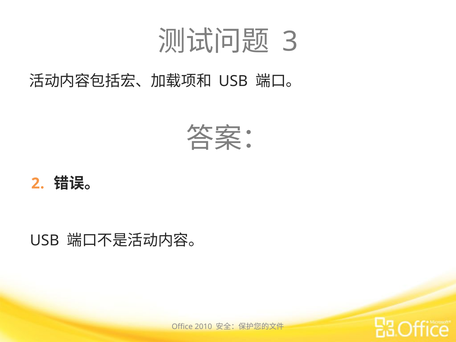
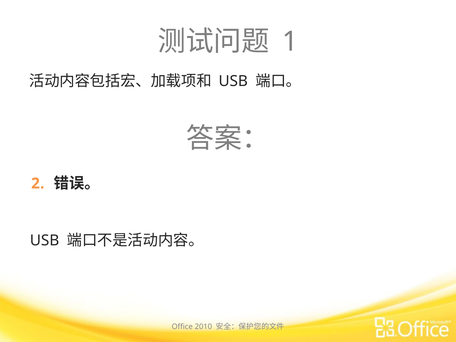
3: 3 -> 1
